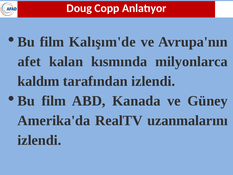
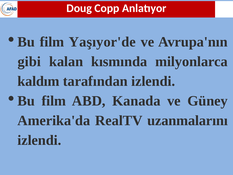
Kalışım'de: Kalışım'de -> Yaşıyor'de
afet: afet -> gibi
